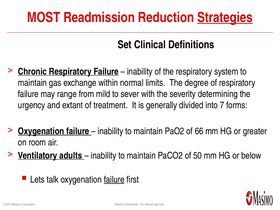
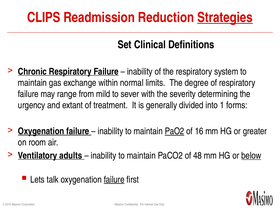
MOST: MOST -> CLIPS
7: 7 -> 1
PaO2 underline: none -> present
66: 66 -> 16
50: 50 -> 48
below underline: none -> present
